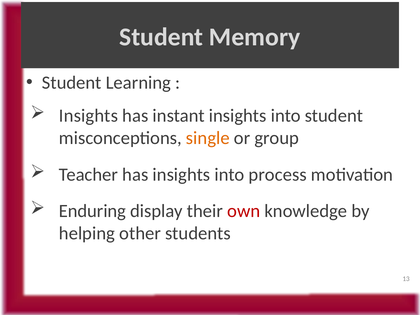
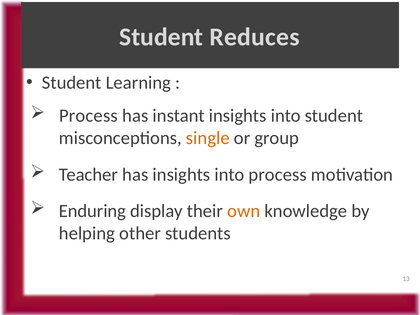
Memory: Memory -> Reduces
Insights at (88, 116): Insights -> Process
own colour: red -> orange
